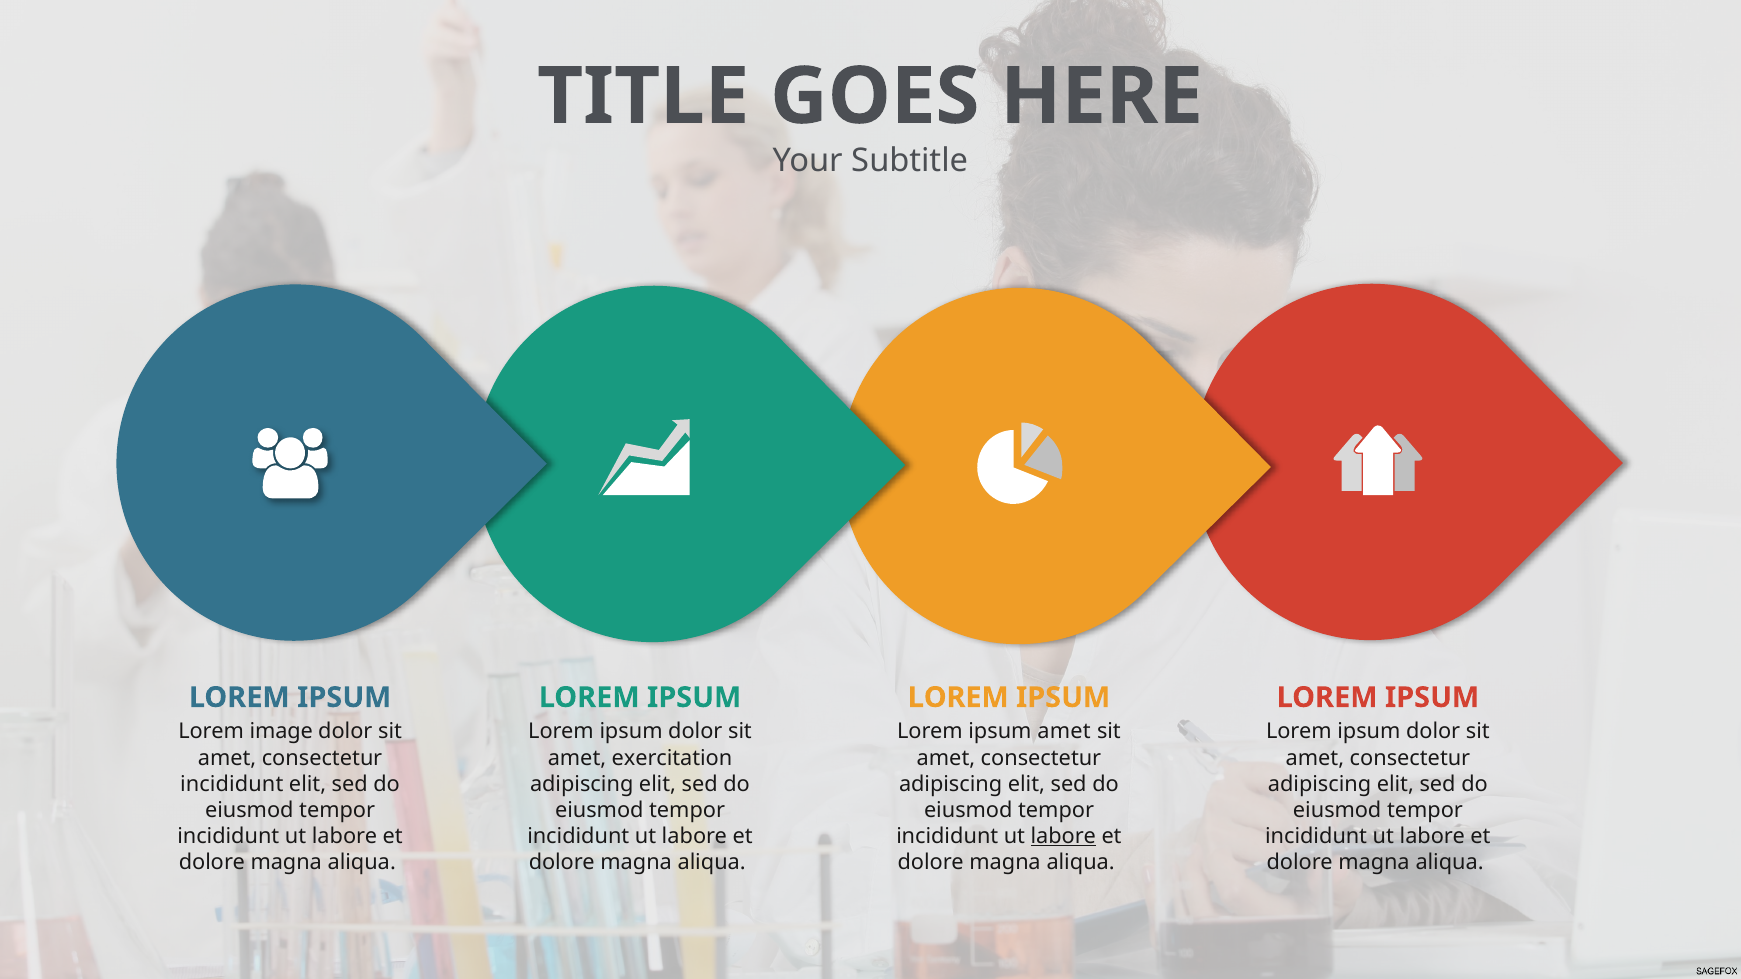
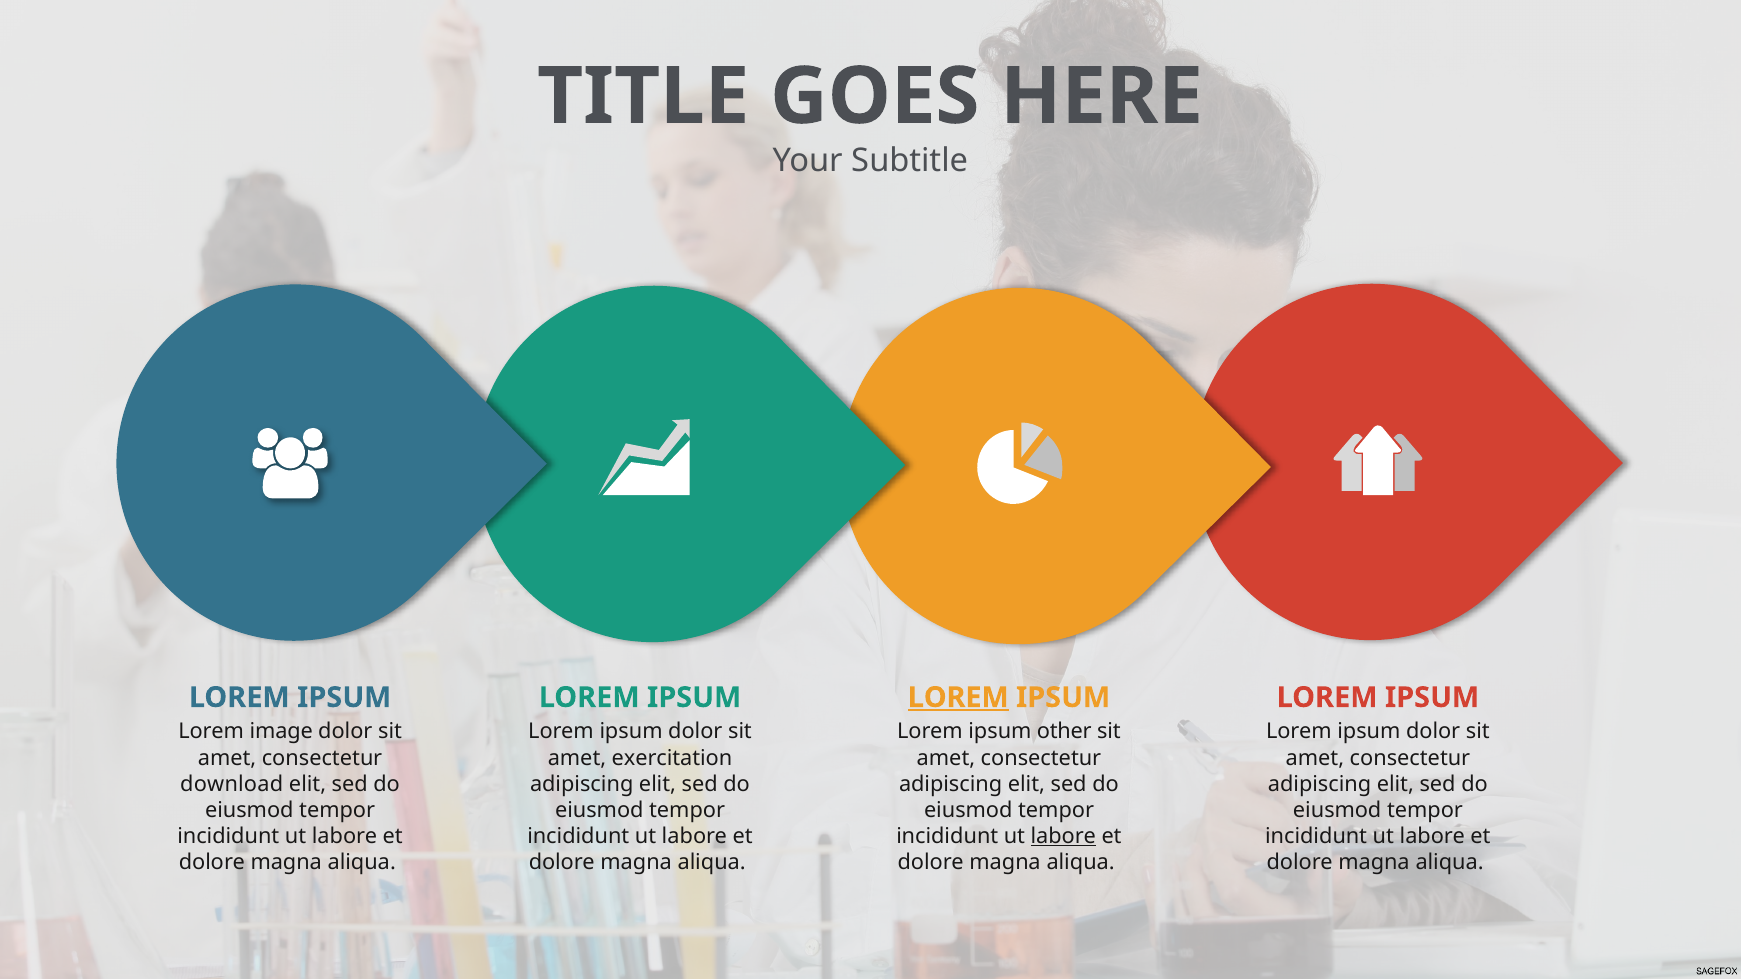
LOREM at (958, 698) underline: none -> present
ipsum amet: amet -> other
incididunt at (232, 784): incididunt -> download
